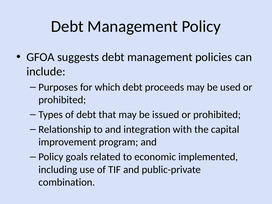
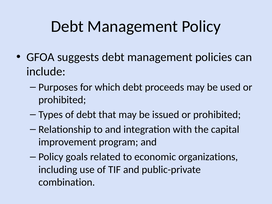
implemented: implemented -> organizations
